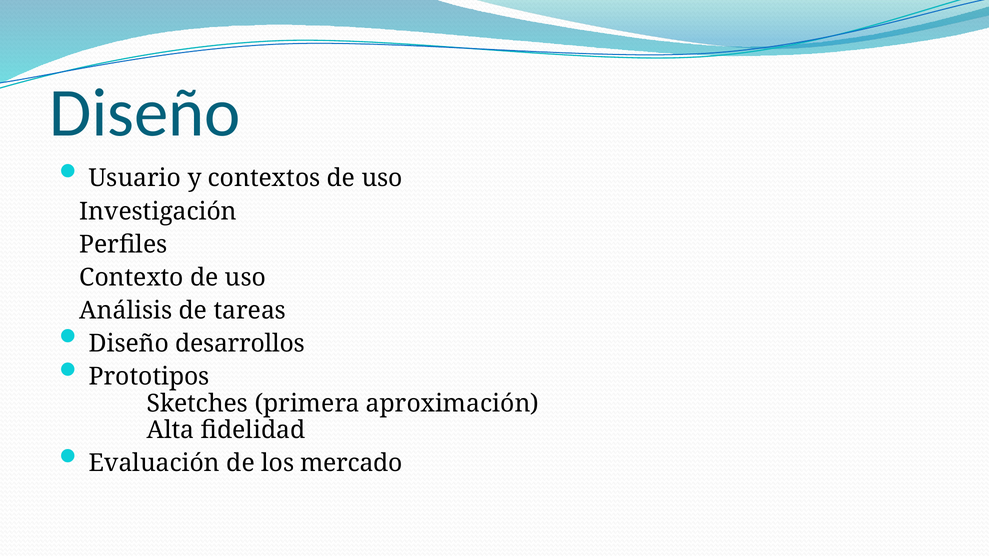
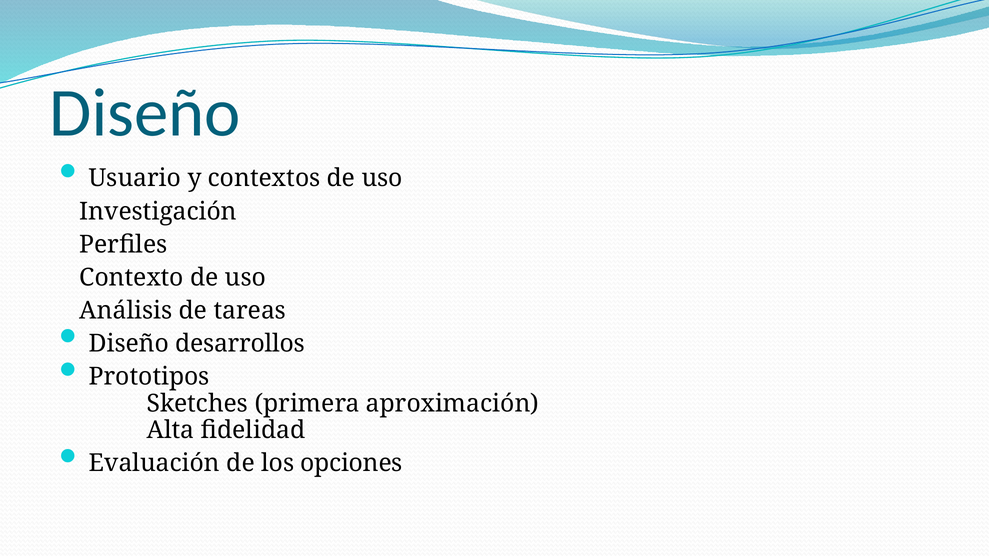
mercado: mercado -> opciones
